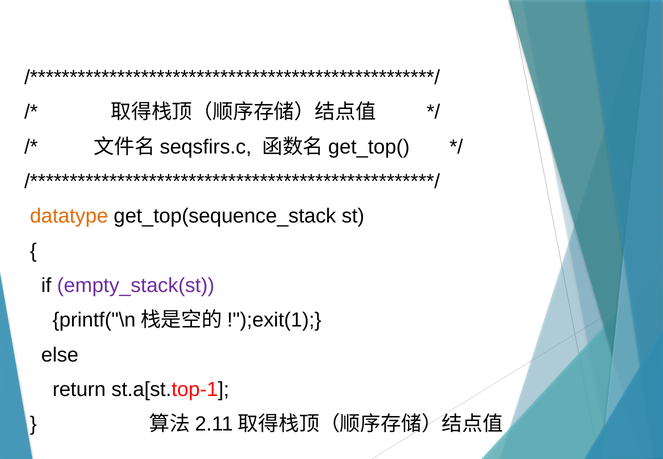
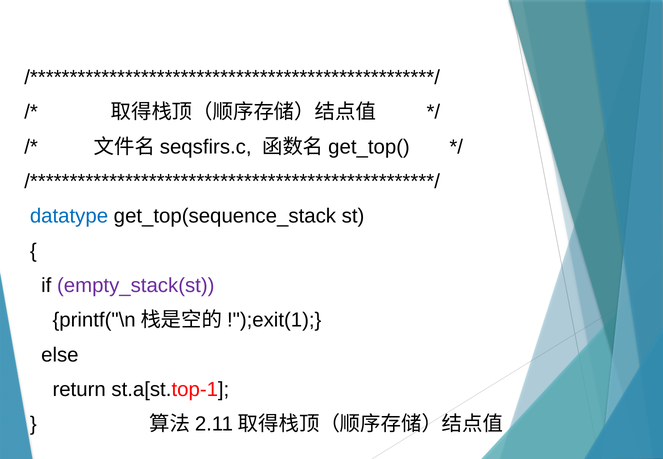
datatype colour: orange -> blue
